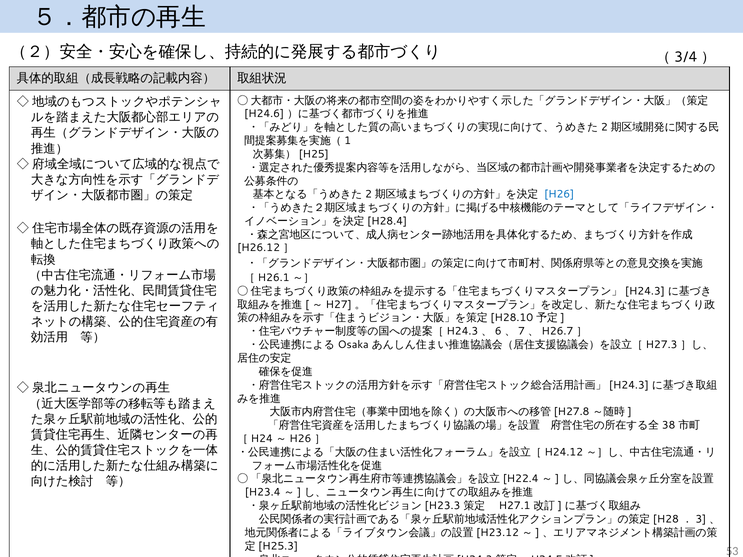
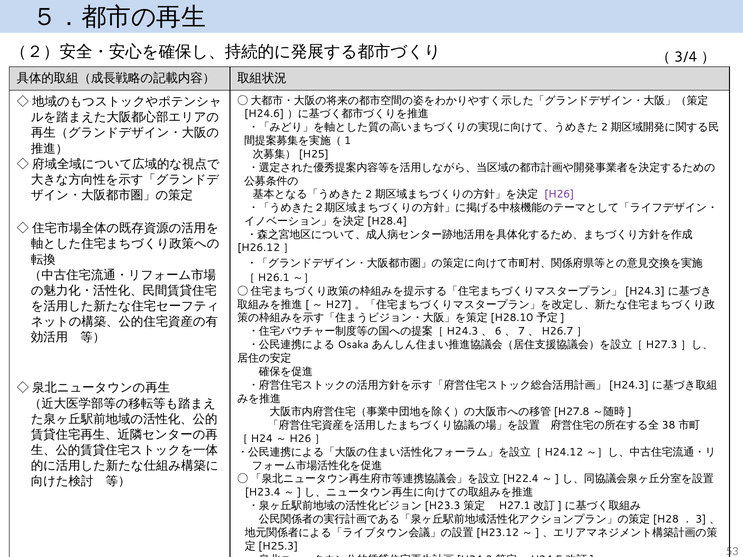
H26 colour: blue -> purple
